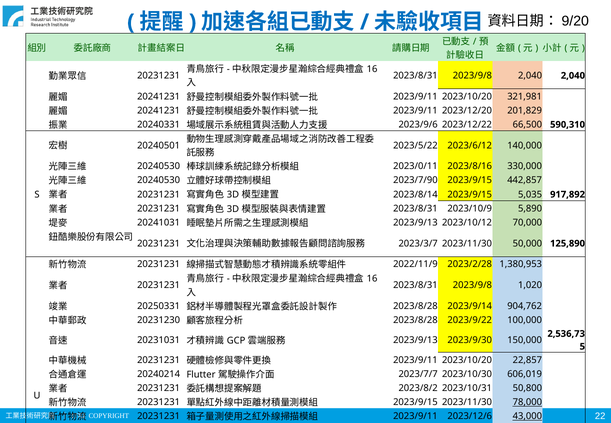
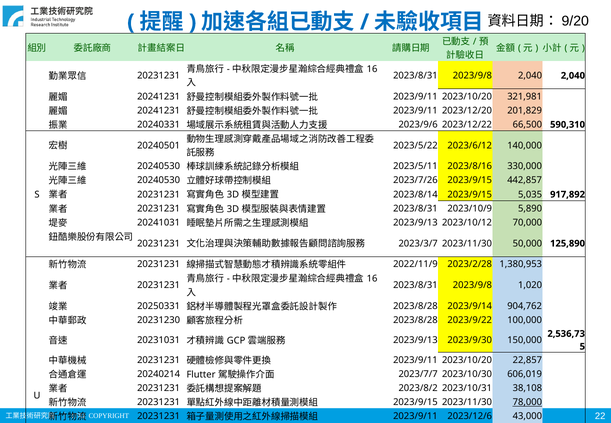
2023/0/11: 2023/0/11 -> 2023/5/11
2023/7/90: 2023/7/90 -> 2023/7/26
50,800: 50,800 -> 38,108
43,000 underline: present -> none
